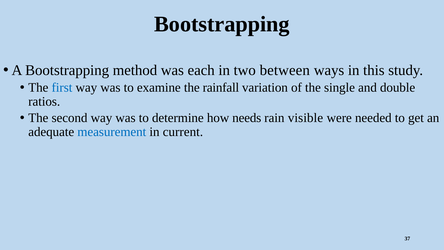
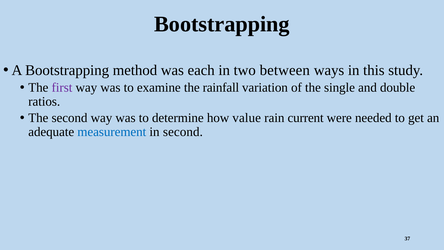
first colour: blue -> purple
needs: needs -> value
visible: visible -> current
in current: current -> second
